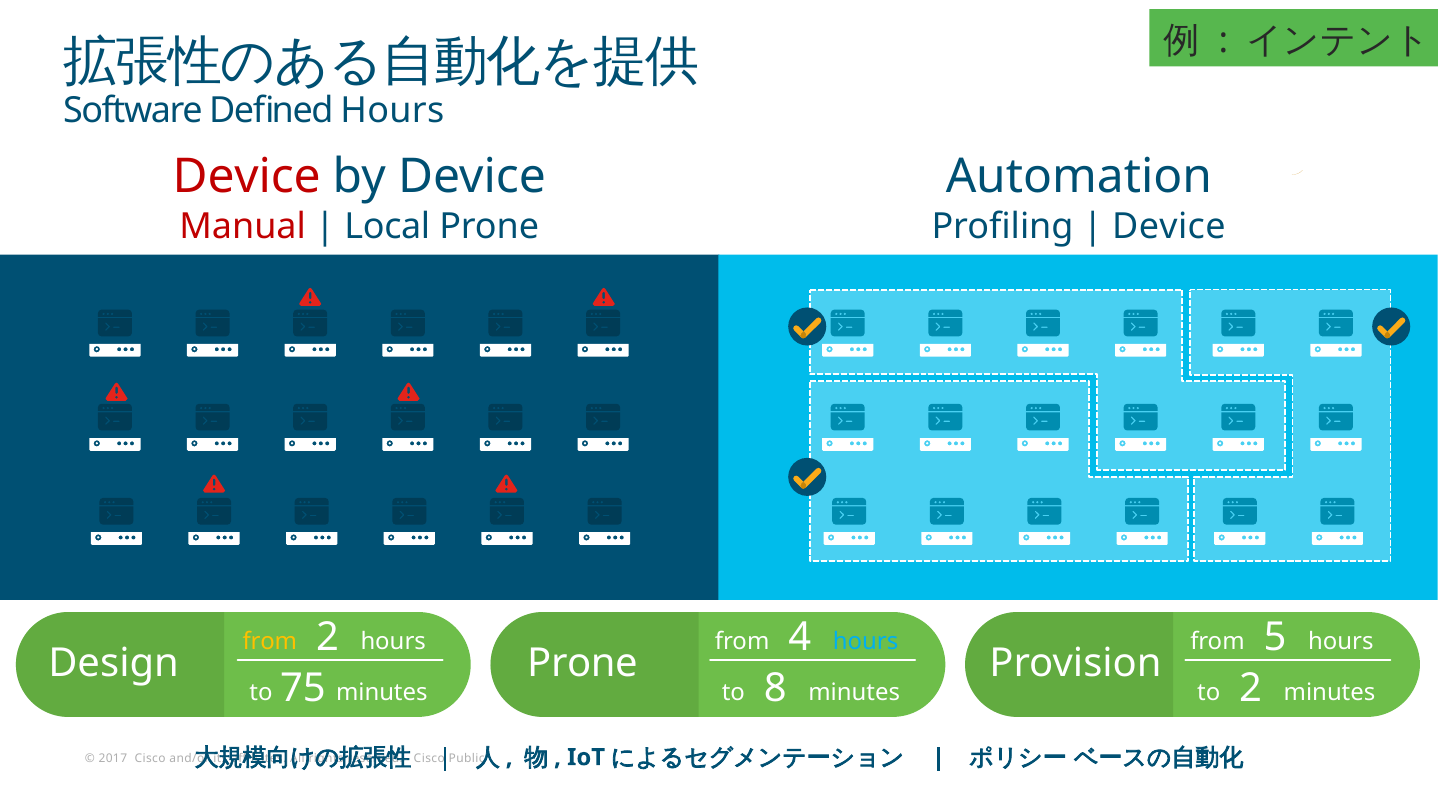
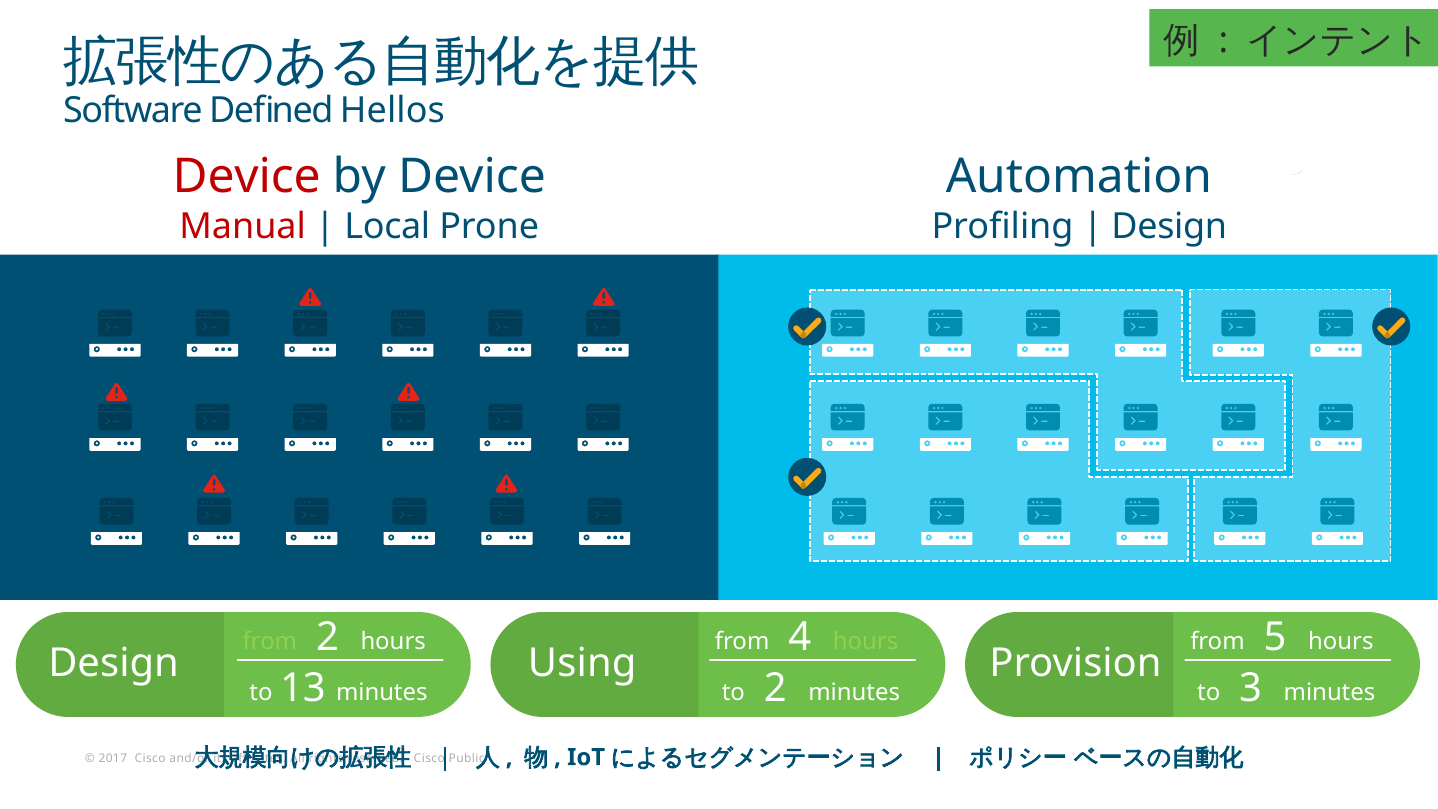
Defined Hours: Hours -> Hellos
Device at (1169, 226): Device -> Design
from at (270, 642) colour: yellow -> light green
hours at (866, 642) colour: light blue -> light green
Design Prone: Prone -> Using
75: 75 -> 13
to 8: 8 -> 2
to 2: 2 -> 3
